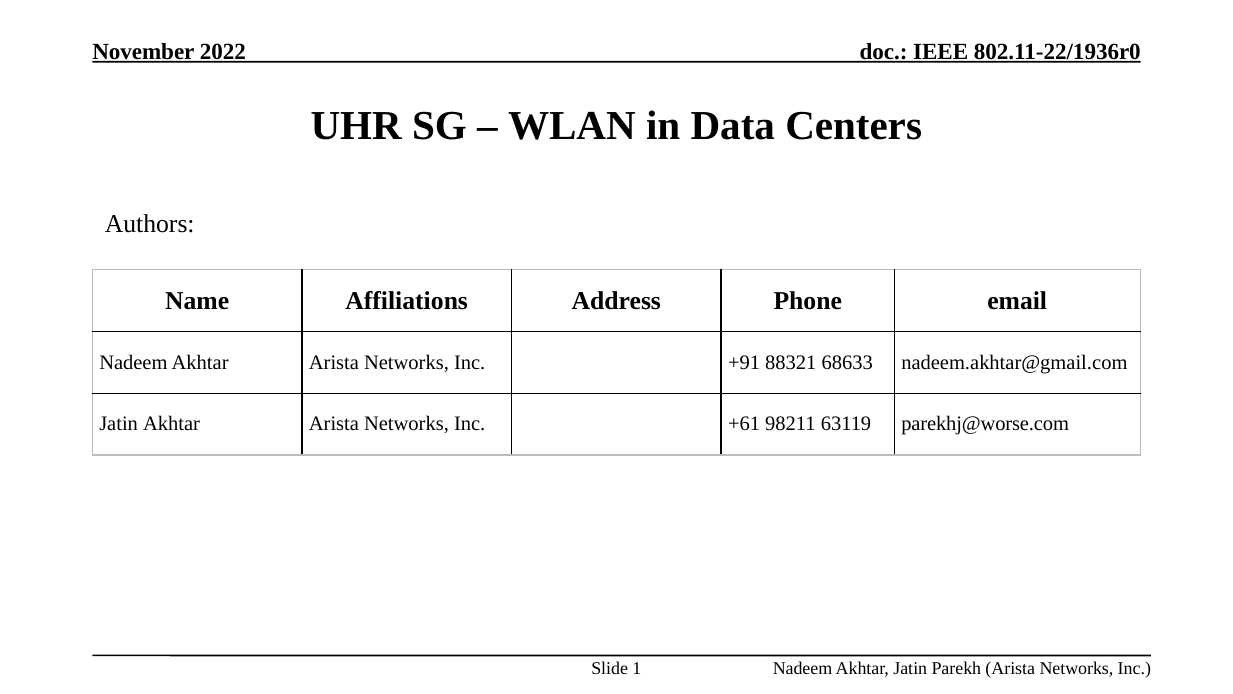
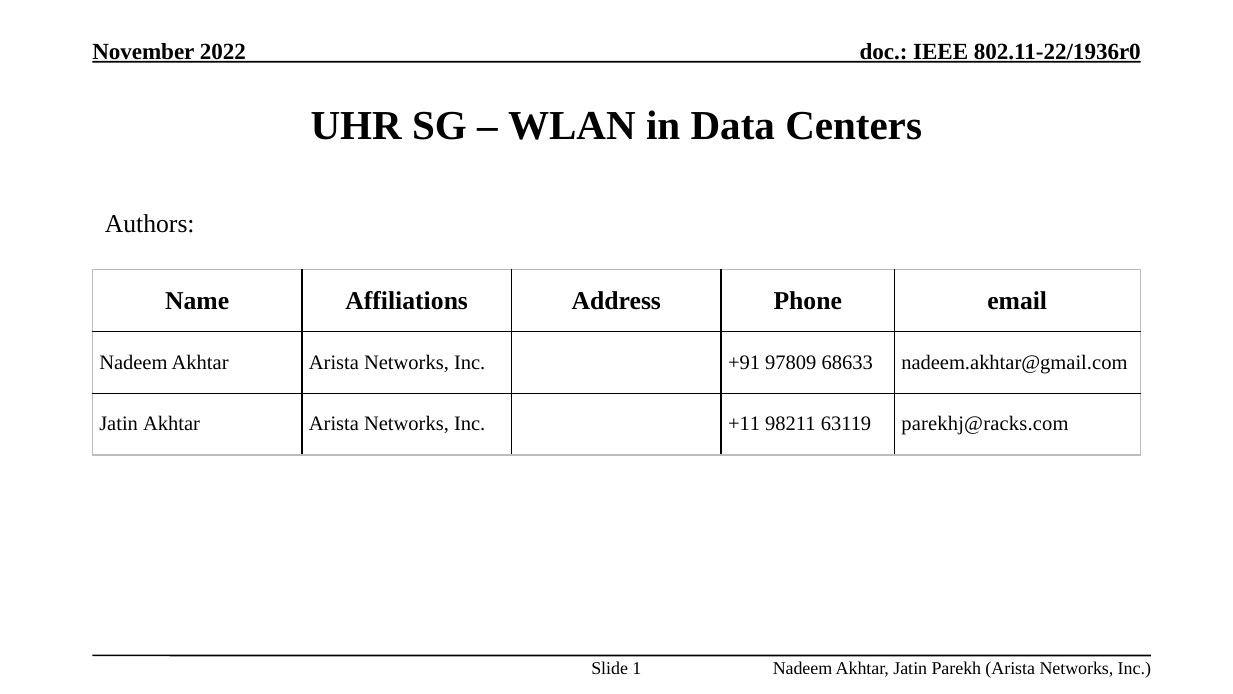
88321: 88321 -> 97809
+61: +61 -> +11
parekhj@worse.com: parekhj@worse.com -> parekhj@racks.com
